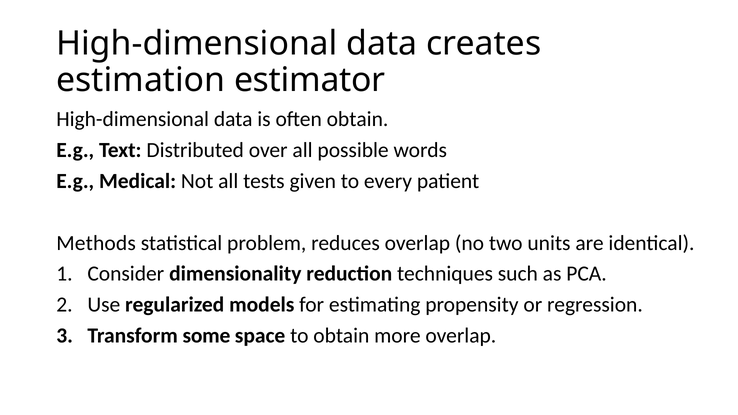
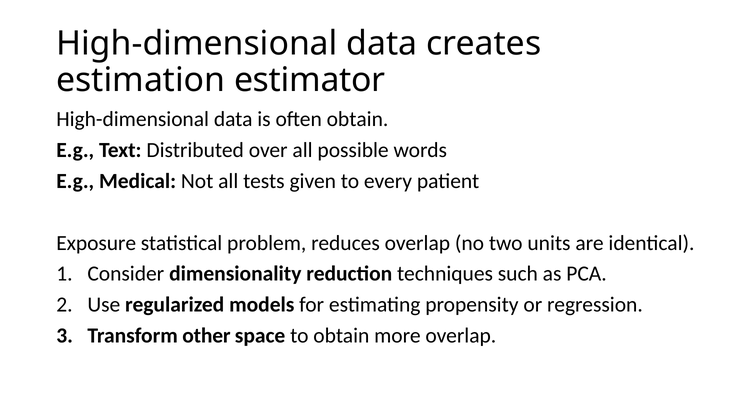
Methods: Methods -> Exposure
some: some -> other
